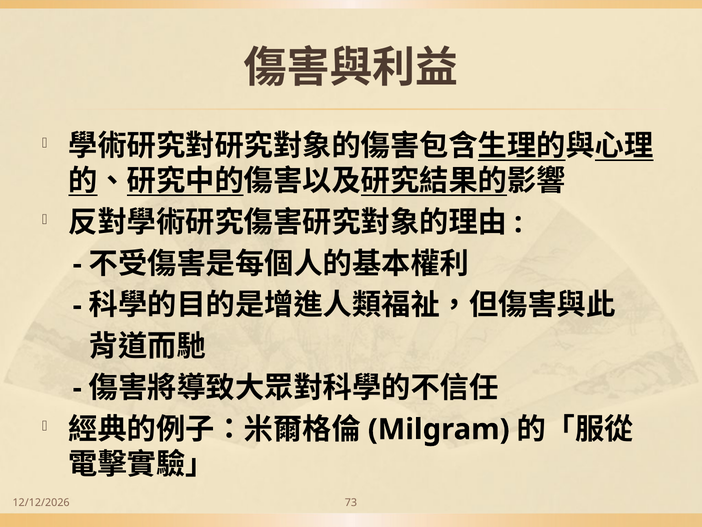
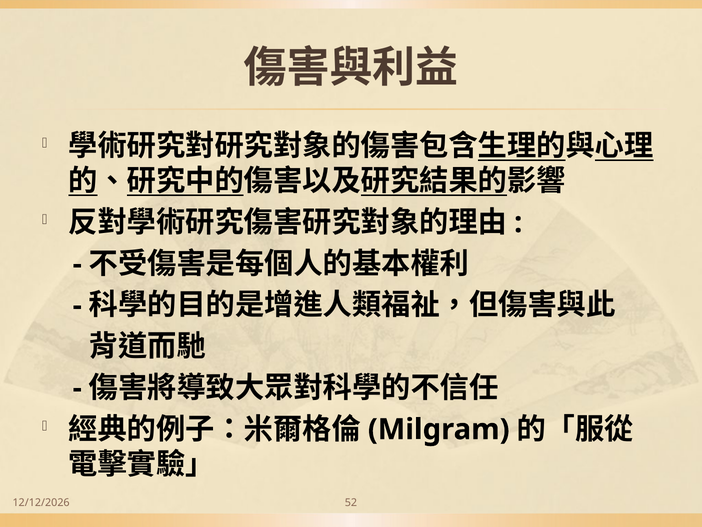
73: 73 -> 52
